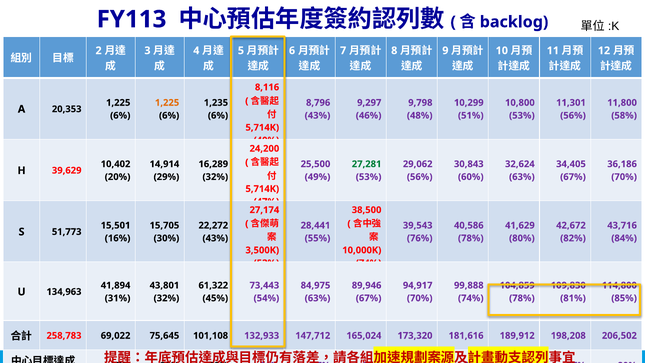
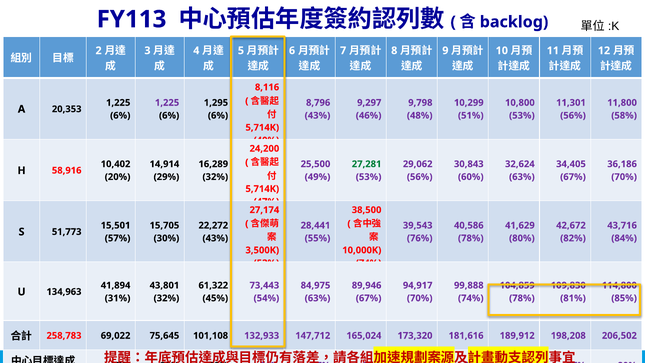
1,225 at (167, 103) colour: orange -> purple
1,235: 1,235 -> 1,295
39,629: 39,629 -> 58,916
16% at (118, 238): 16% -> 57%
